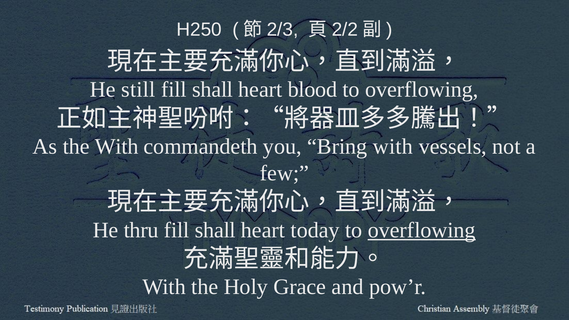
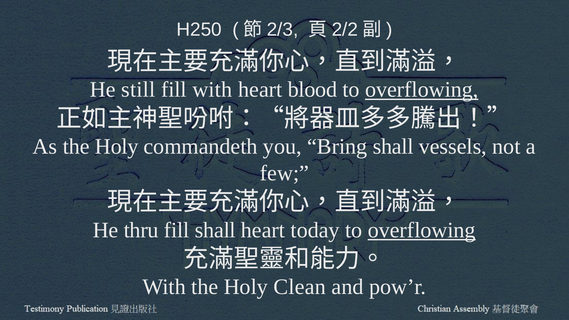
shall at (213, 90): shall -> with
overflowing at (422, 90) underline: none -> present
As the With: With -> Holy
Bring with: with -> shall
Grace: Grace -> Clean
